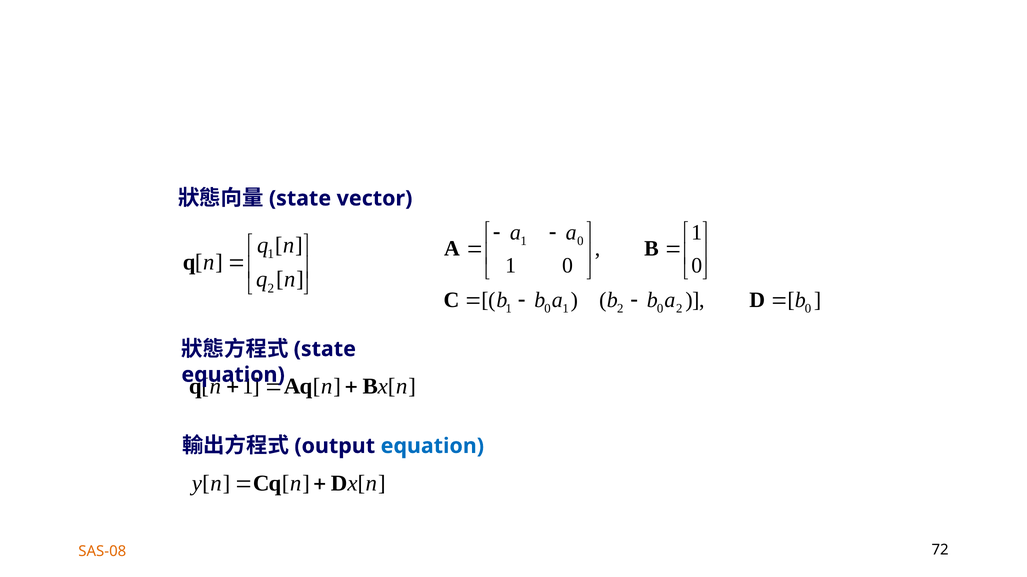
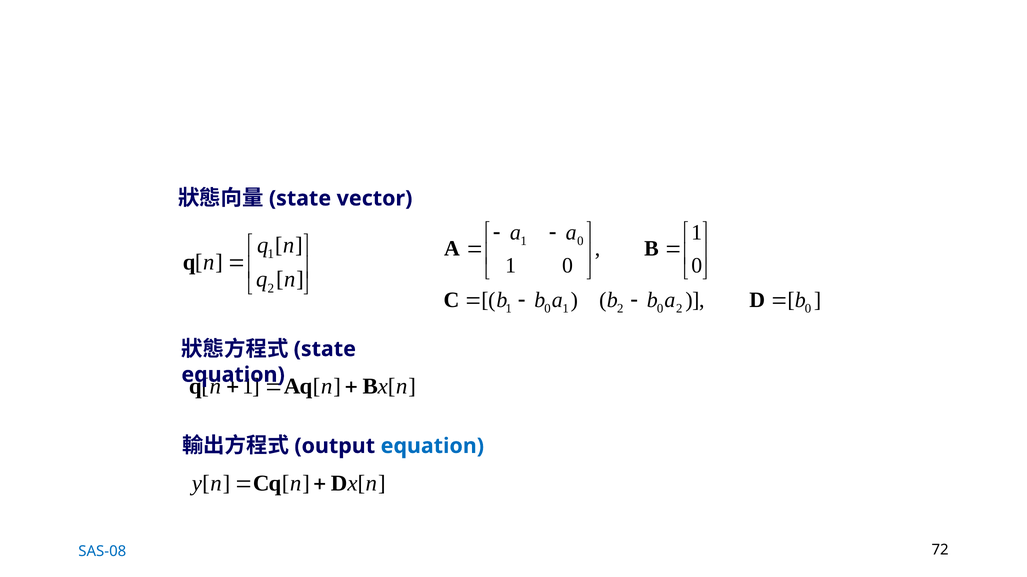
SAS-08 colour: orange -> blue
